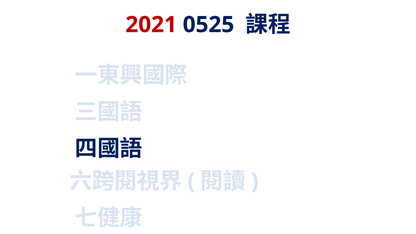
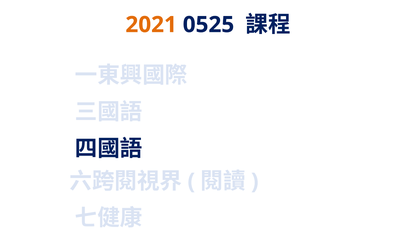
2021 colour: red -> orange
